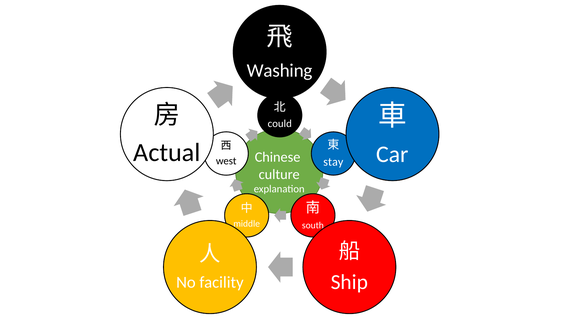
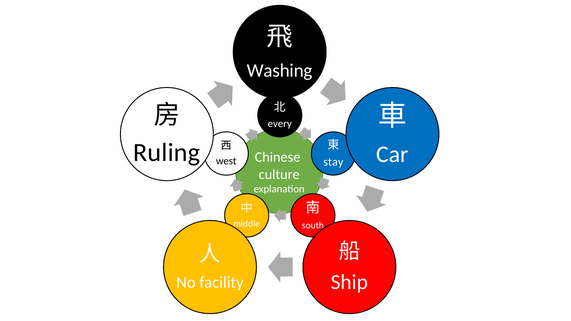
could: could -> every
Actual: Actual -> Ruling
